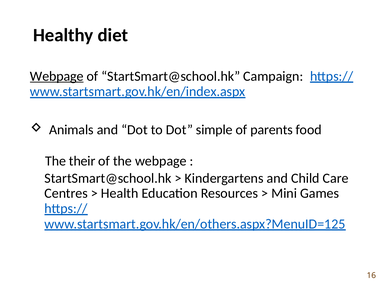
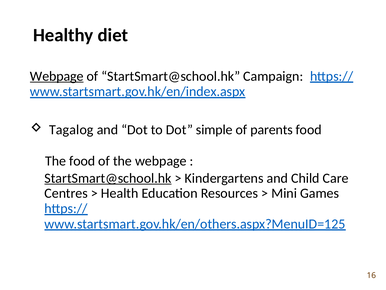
Animals: Animals -> Tagalog
The their: their -> food
StartSmart@school.hk at (108, 178) underline: none -> present
